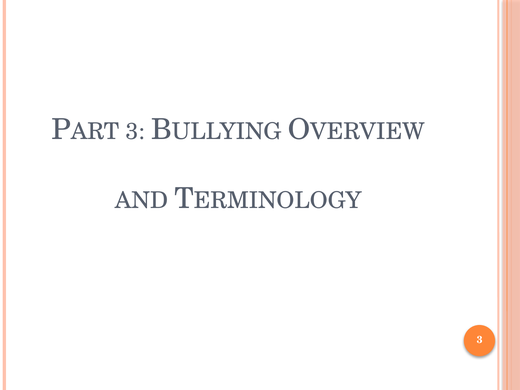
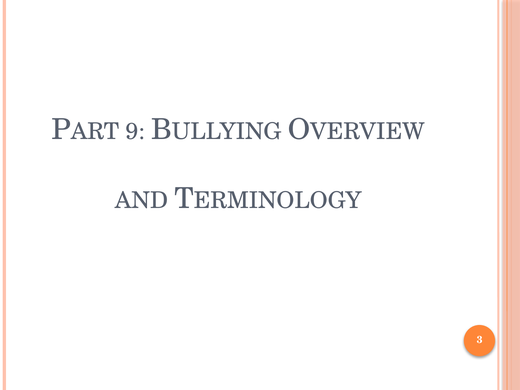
3 at (135, 131): 3 -> 9
